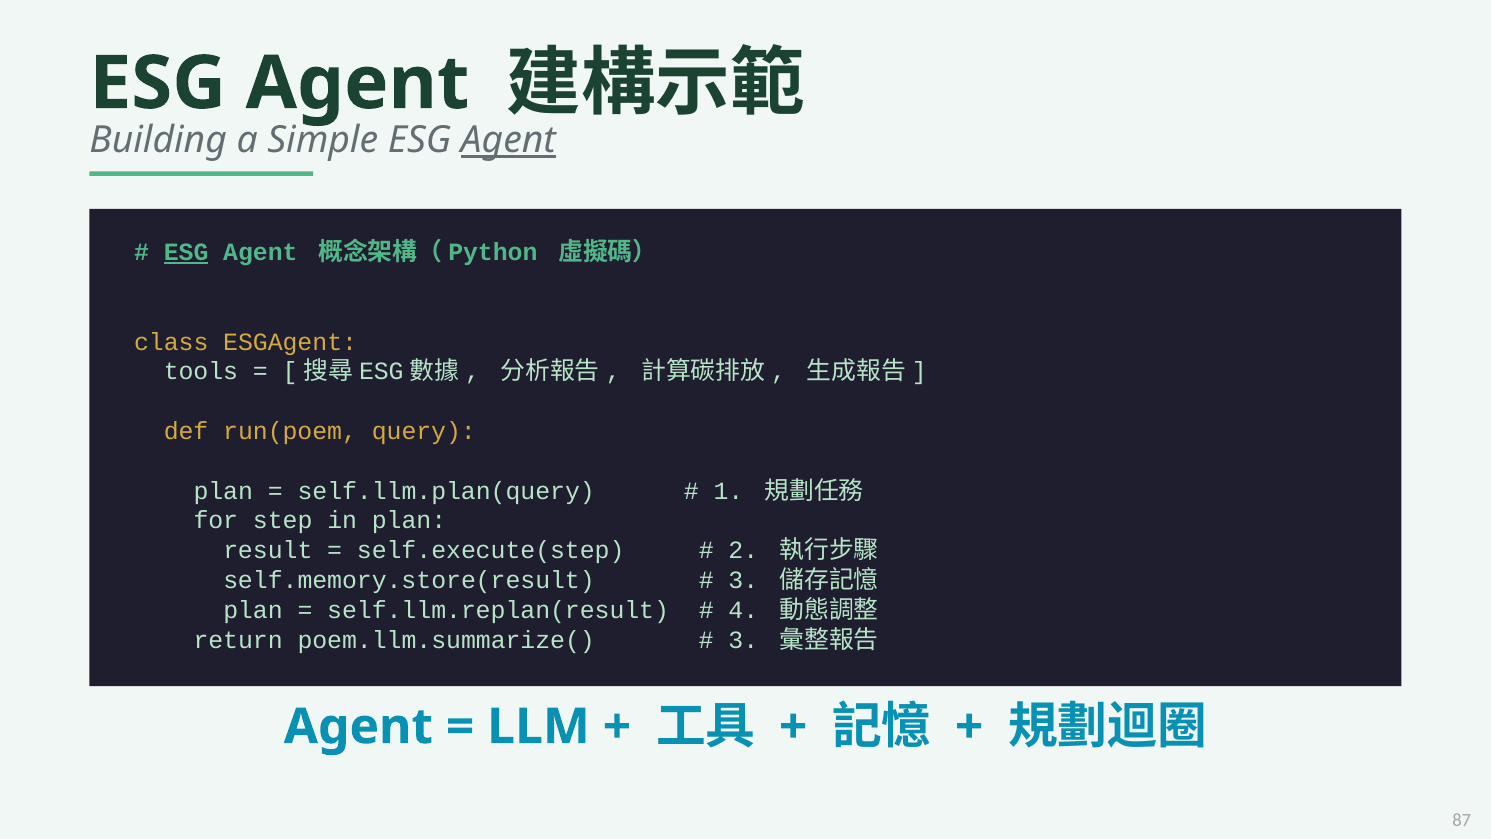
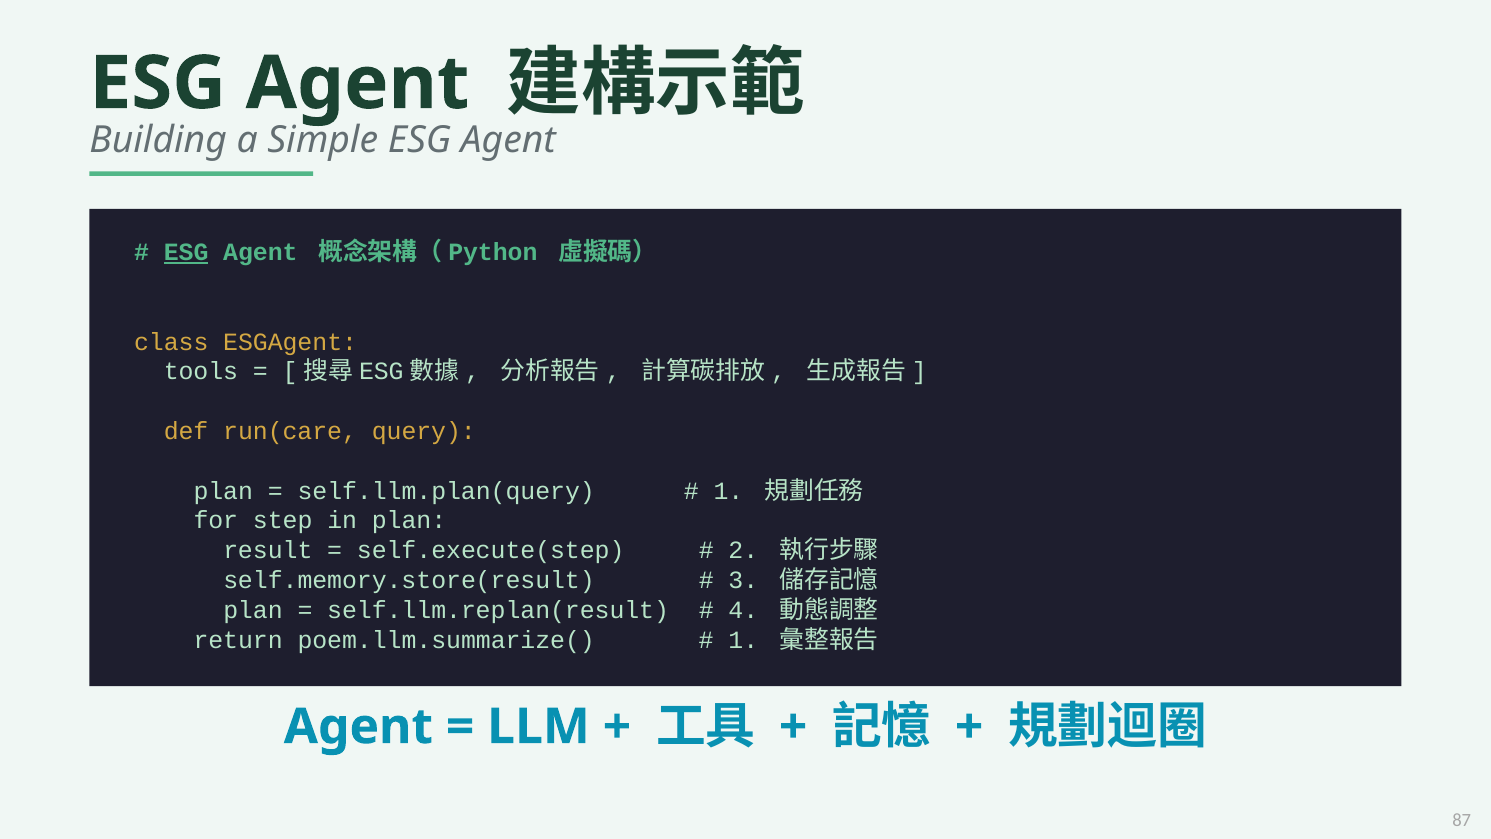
Agent at (508, 141) underline: present -> none
run(poem: run(poem -> run(care
3 at (743, 640): 3 -> 1
